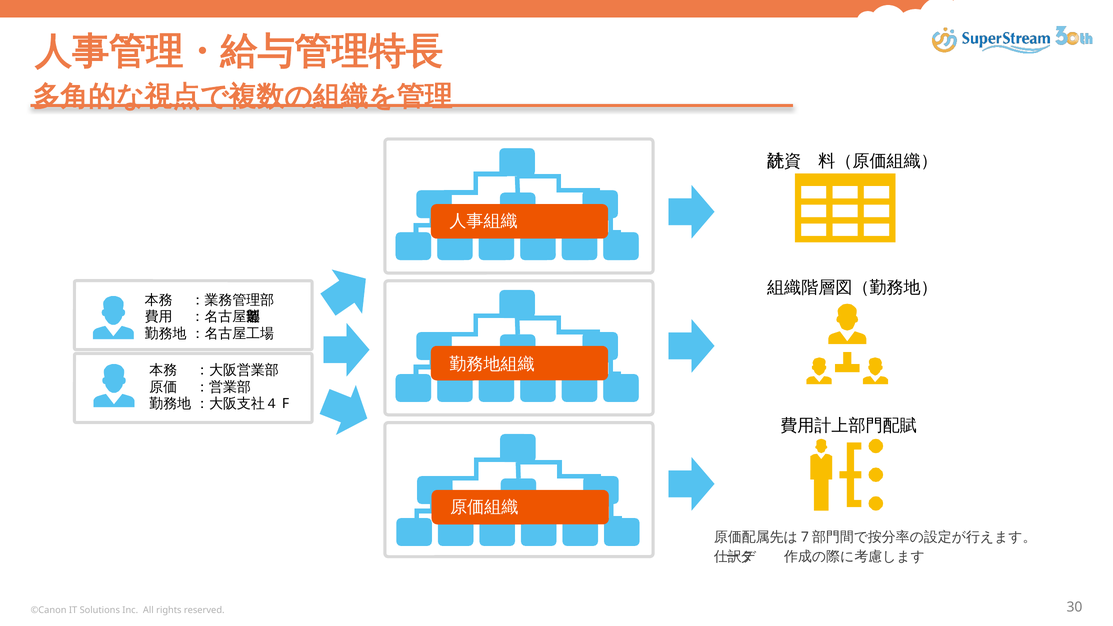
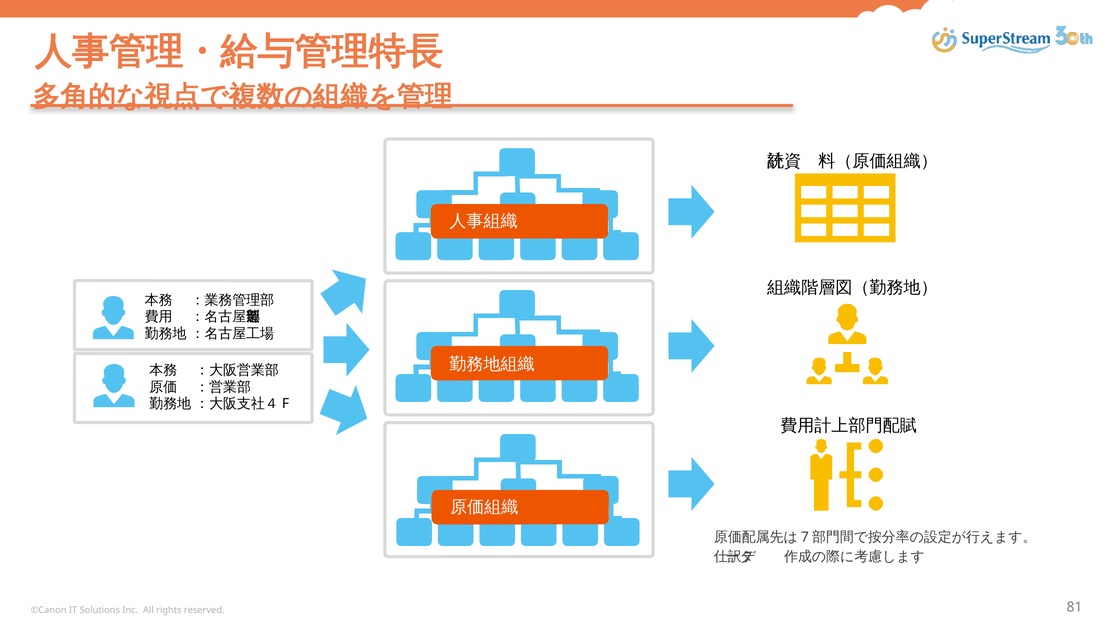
30: 30 -> 81
